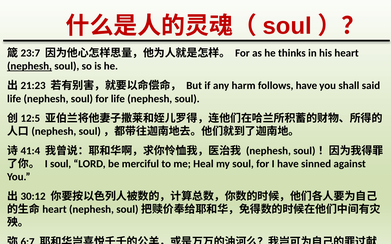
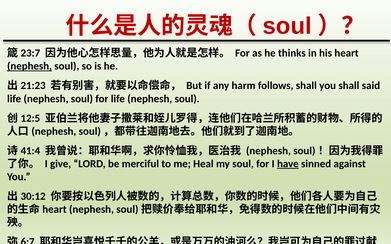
follows have: have -> shall
I soul: soul -> give
have at (288, 164) underline: none -> present
